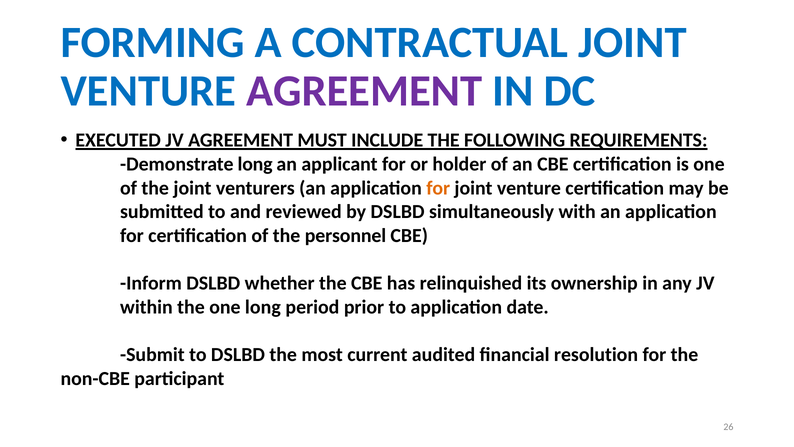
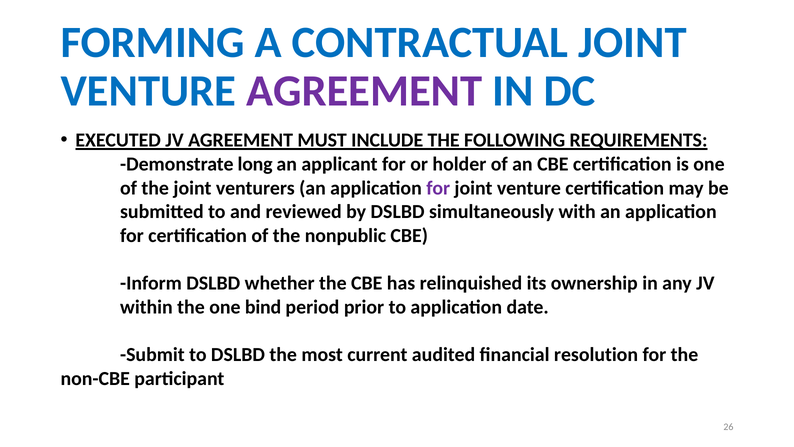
for at (438, 188) colour: orange -> purple
personnel: personnel -> nonpublic
one long: long -> bind
